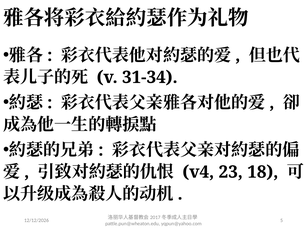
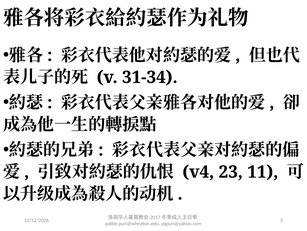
18: 18 -> 11
